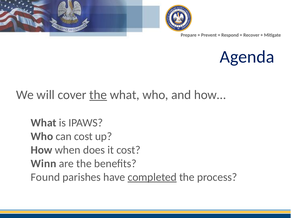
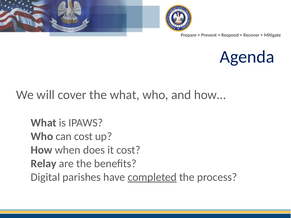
the at (98, 95) underline: present -> none
Winn: Winn -> Relay
Found: Found -> Digital
